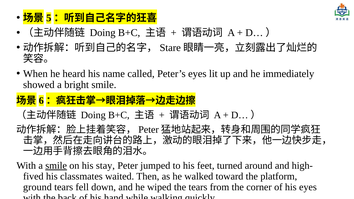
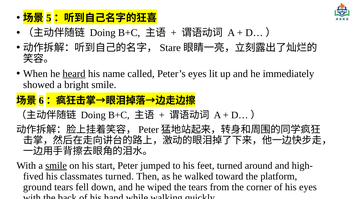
heard underline: none -> present
stay: stay -> start
classmates waited: waited -> turned
